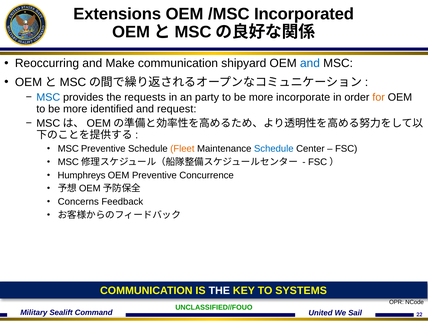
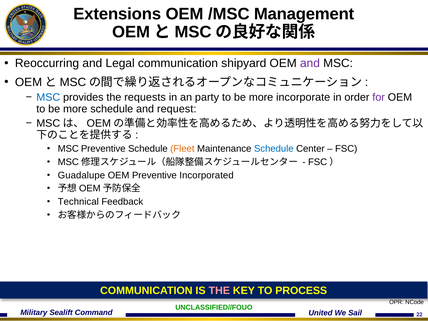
Incorporated: Incorporated -> Management
Make: Make -> Legal
and at (310, 63) colour: blue -> purple
for colour: orange -> purple
more identified: identified -> schedule
Humphreys: Humphreys -> Guadalupe
Concurrence: Concurrence -> Incorporated
Concerns: Concerns -> Technical
THE at (219, 291) colour: white -> pink
SYSTEMS: SYSTEMS -> PROCESS
